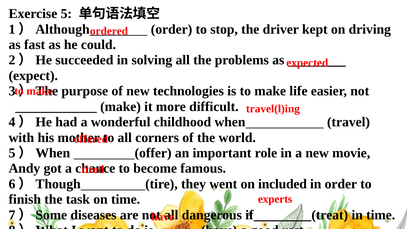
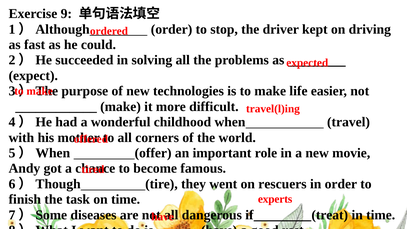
Exercise 5: 5 -> 9
included: included -> rescuers
